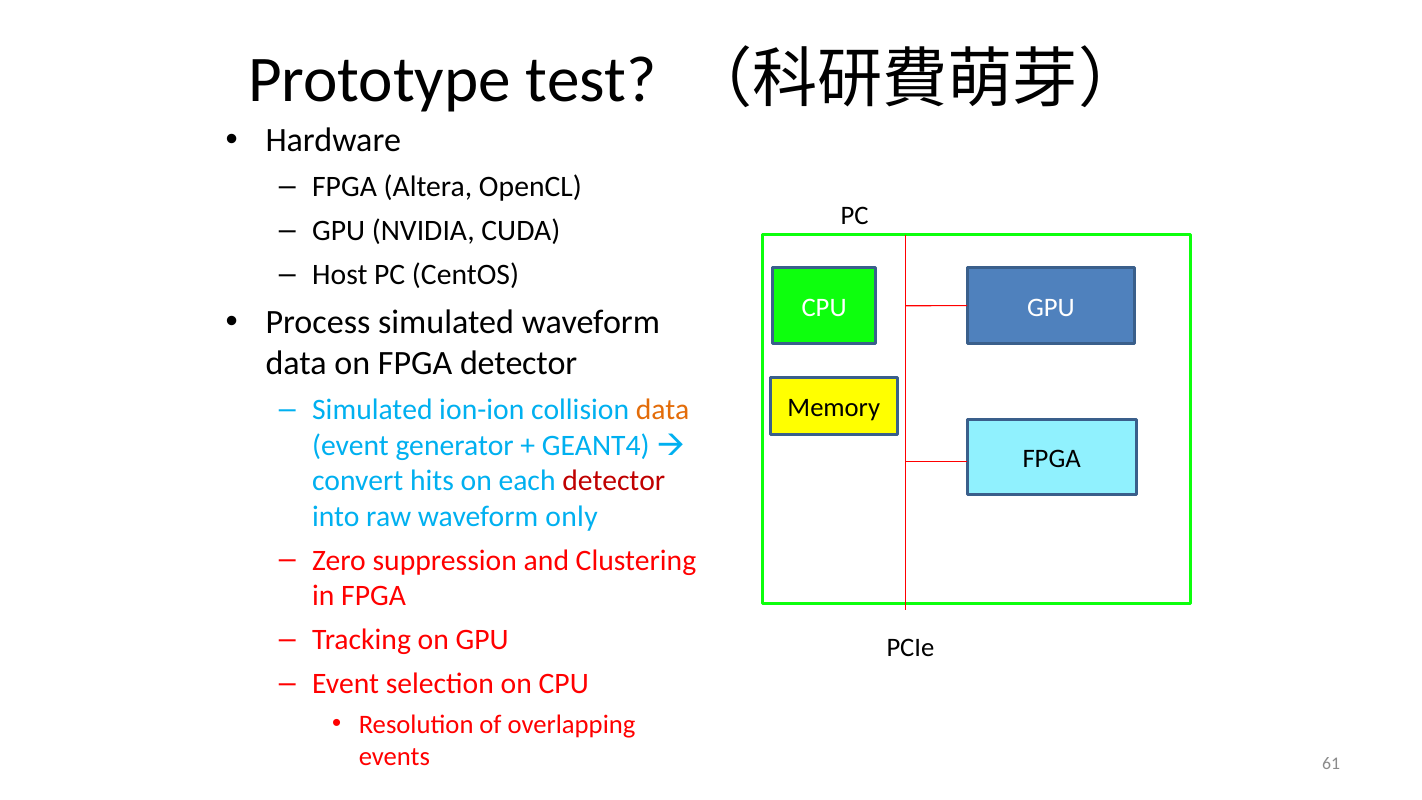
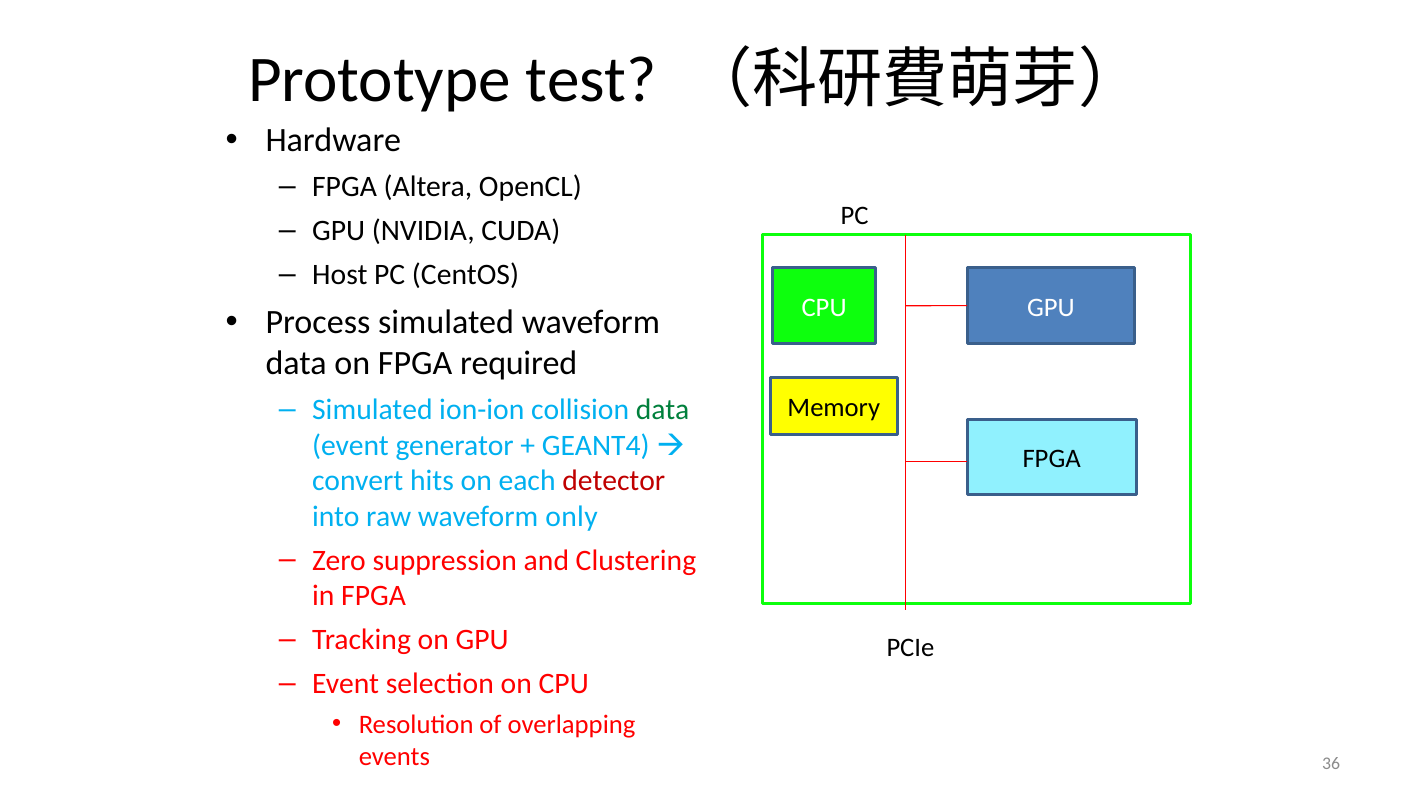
FPGA detector: detector -> required
data at (663, 410) colour: orange -> green
61: 61 -> 36
